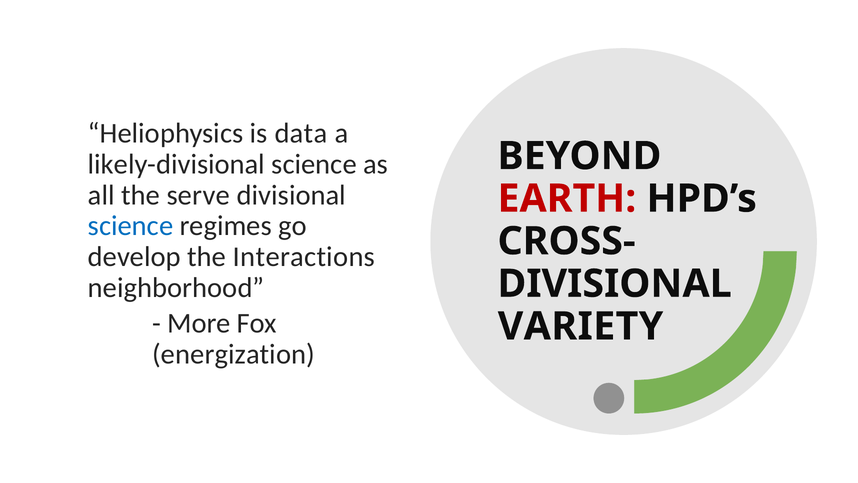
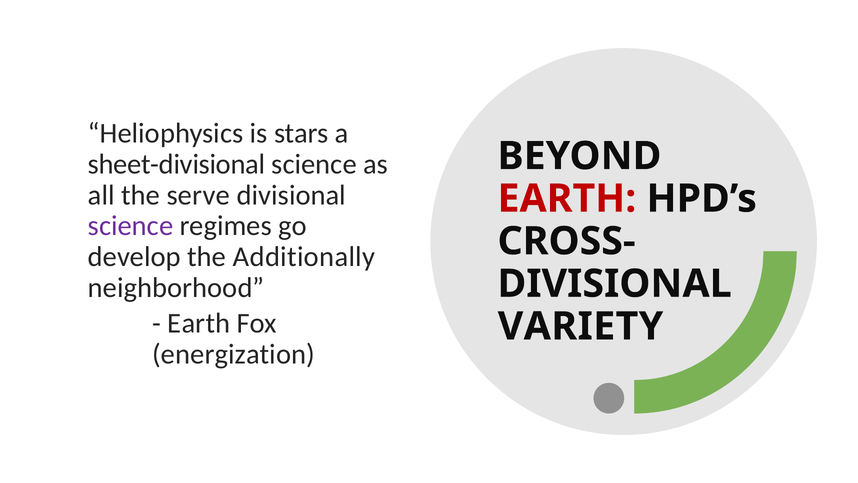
data: data -> stars
likely-divisional: likely-divisional -> sheet-divisional
science at (131, 226) colour: blue -> purple
Interactions: Interactions -> Additionally
More at (199, 323): More -> Earth
